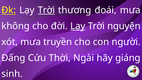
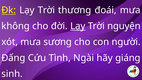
Trời at (46, 10) underline: present -> none
truyền: truyền -> sương
Thời: Thời -> Tình
